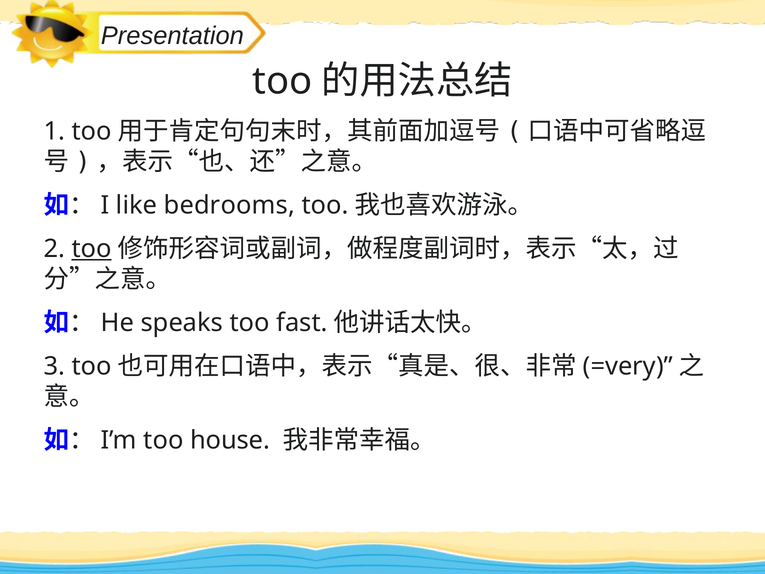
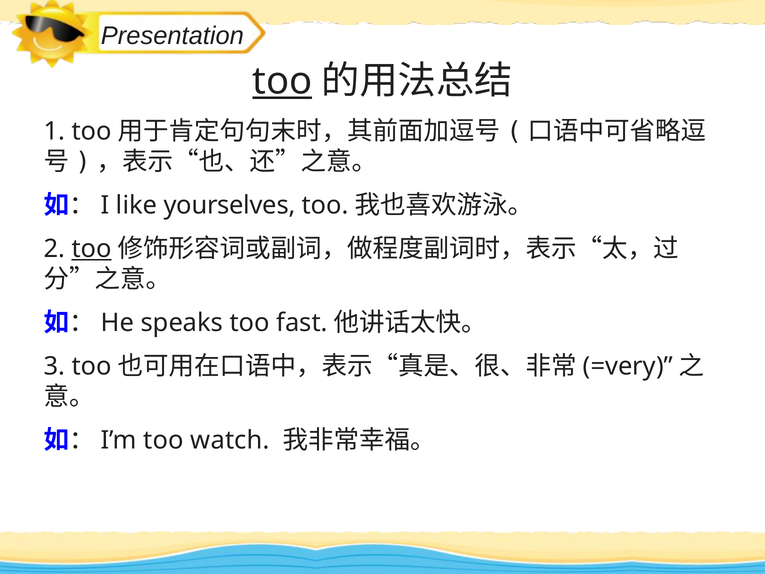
too at (282, 81) underline: none -> present
bedrooms: bedrooms -> yourselves
house: house -> watch
